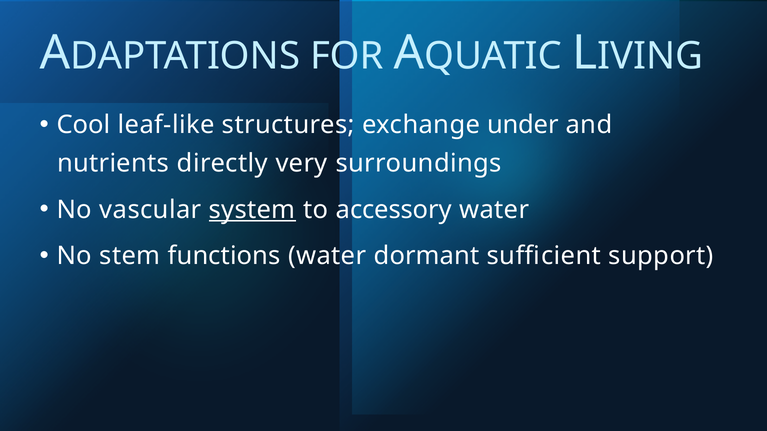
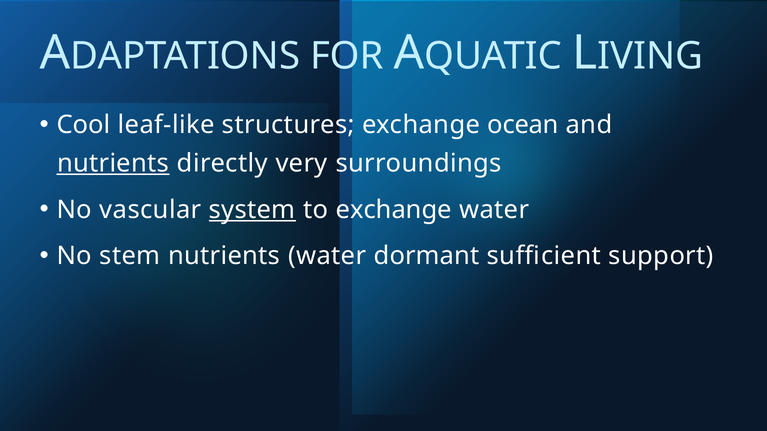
under: under -> ocean
nutrients at (113, 164) underline: none -> present
to accessory: accessory -> exchange
stem functions: functions -> nutrients
